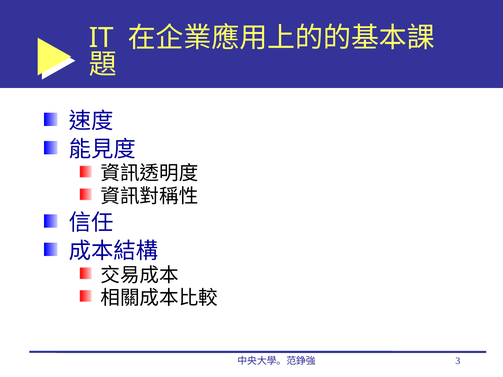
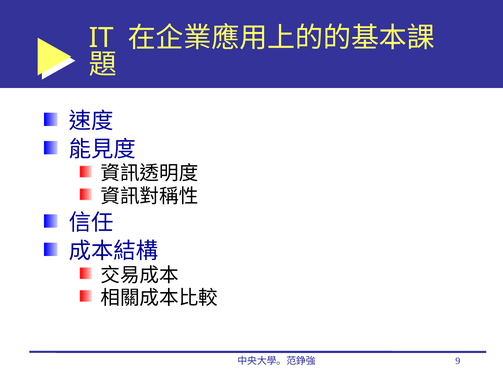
3: 3 -> 9
